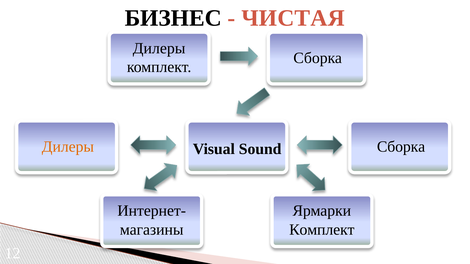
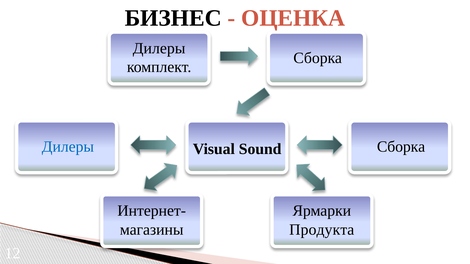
ЧИСТАЯ: ЧИСТАЯ -> ОЦЕНКА
Дилеры at (68, 147) colour: orange -> blue
Комплект at (322, 230): Комплект -> Продукта
